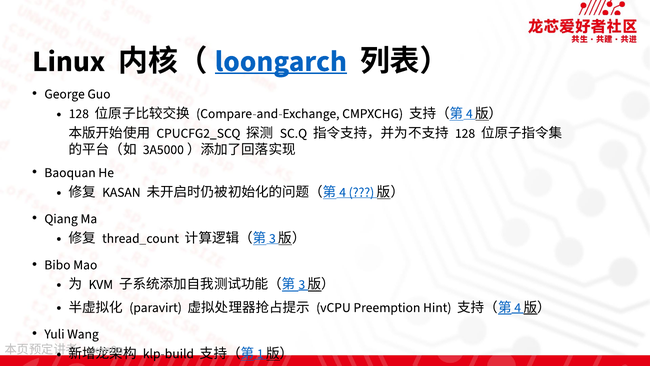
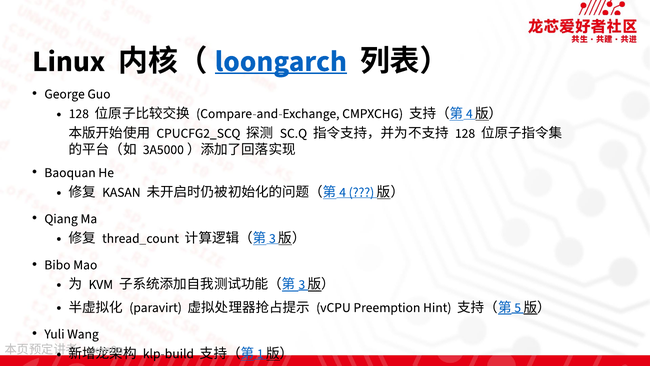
4 at (518, 307): 4 -> 5
